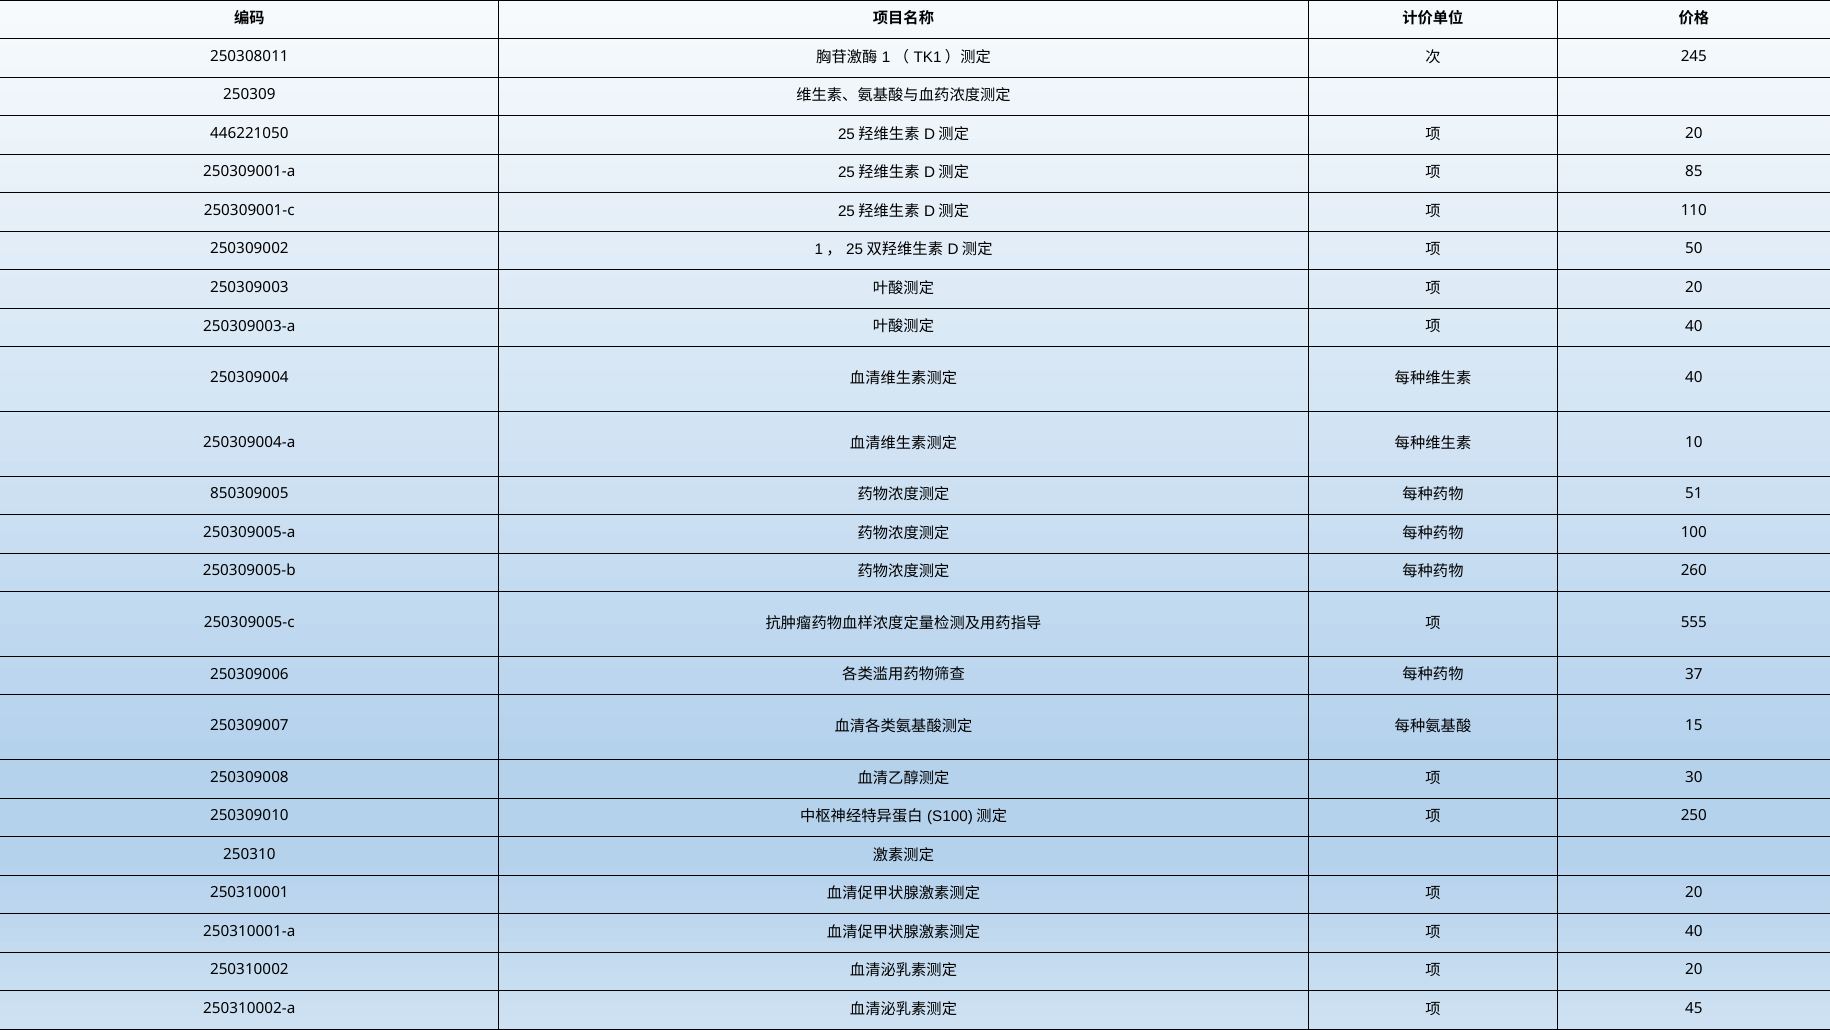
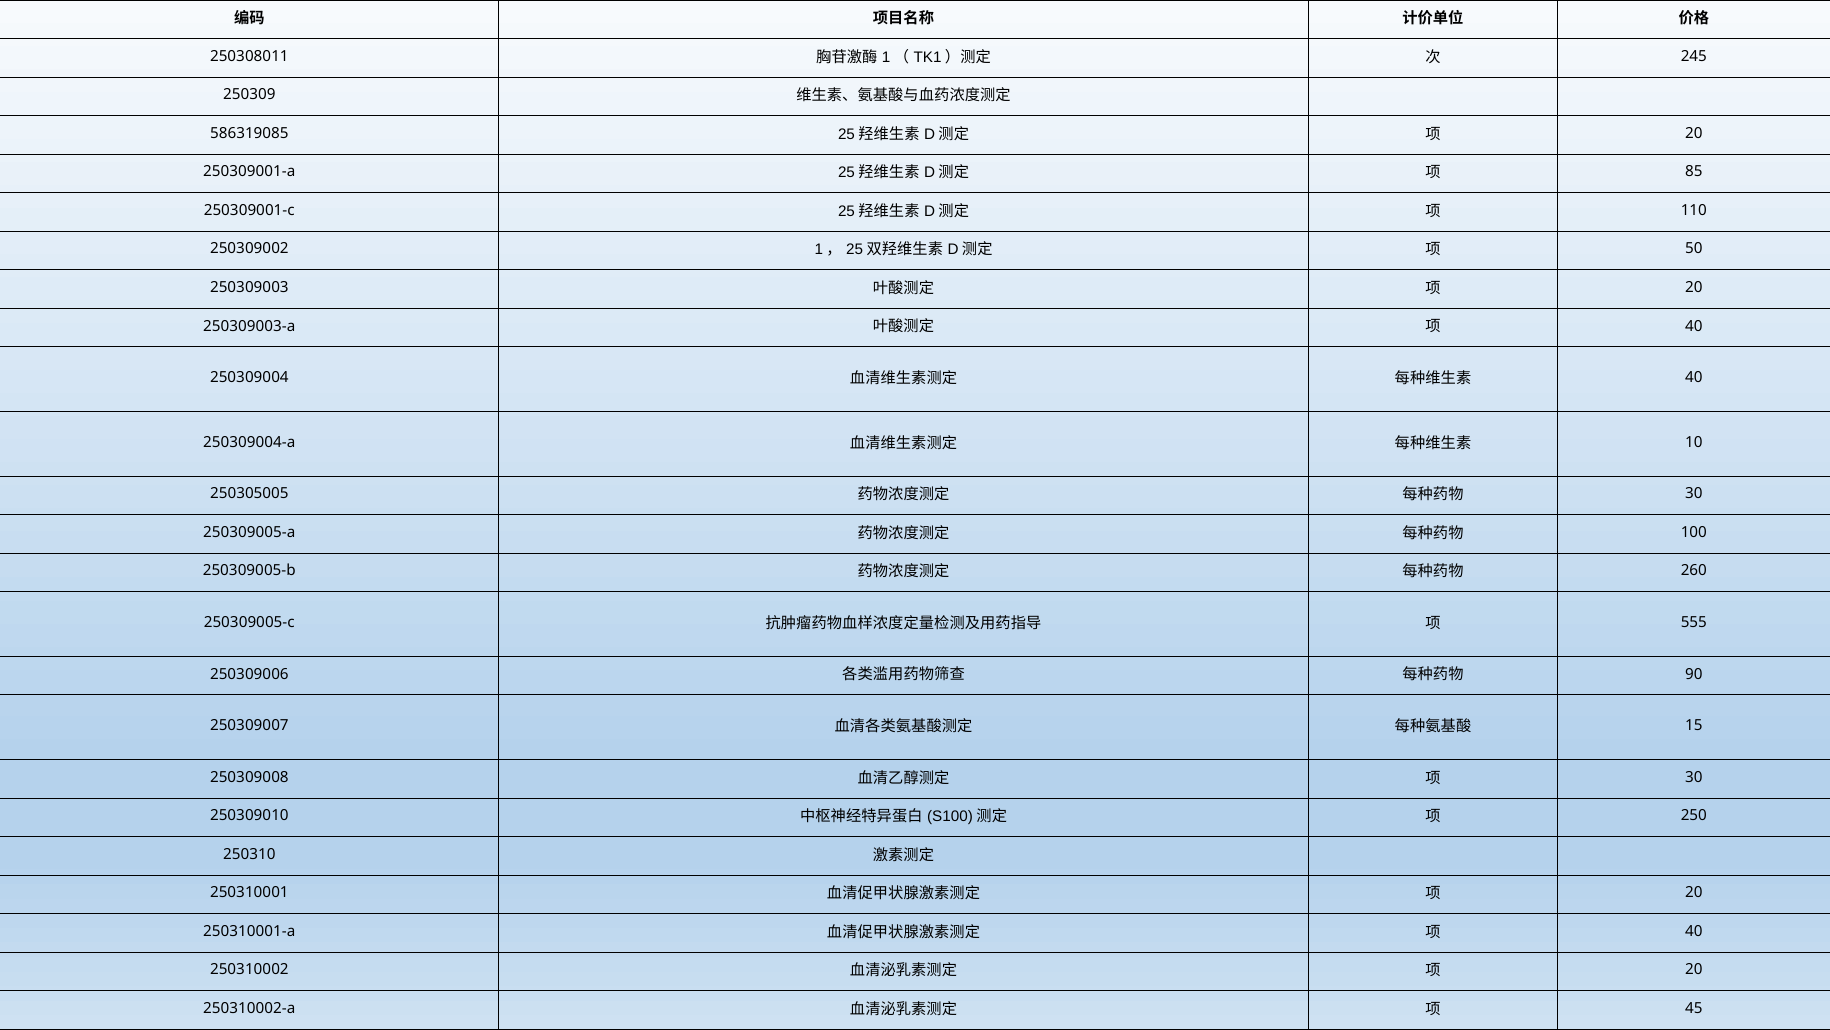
446221050: 446221050 -> 586319085
850309005: 850309005 -> 250305005
51 at (1694, 493): 51 -> 30
37: 37 -> 90
